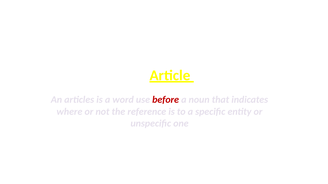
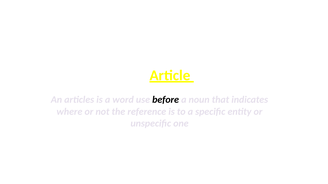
before colour: red -> black
